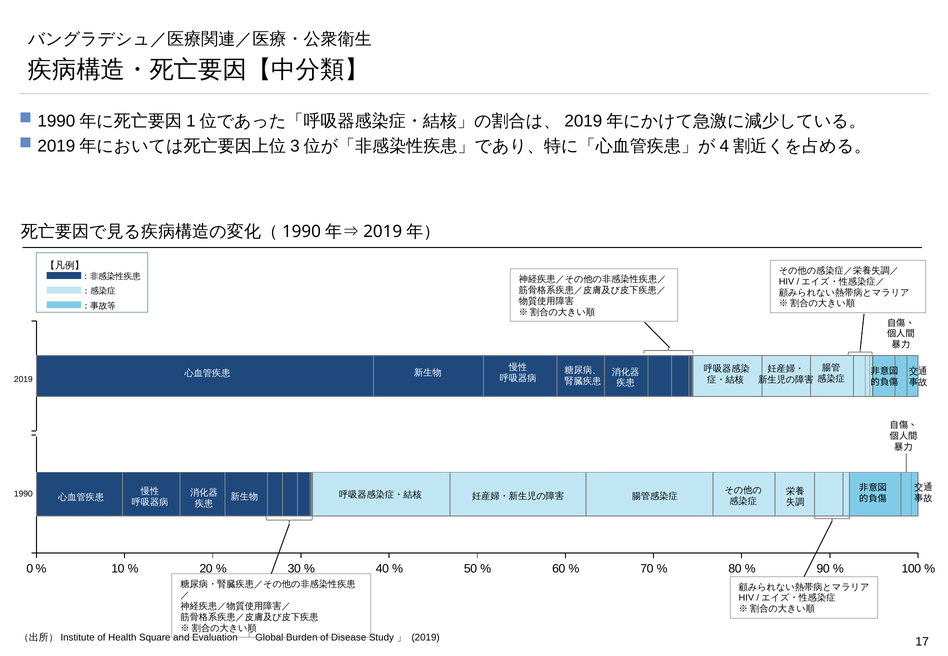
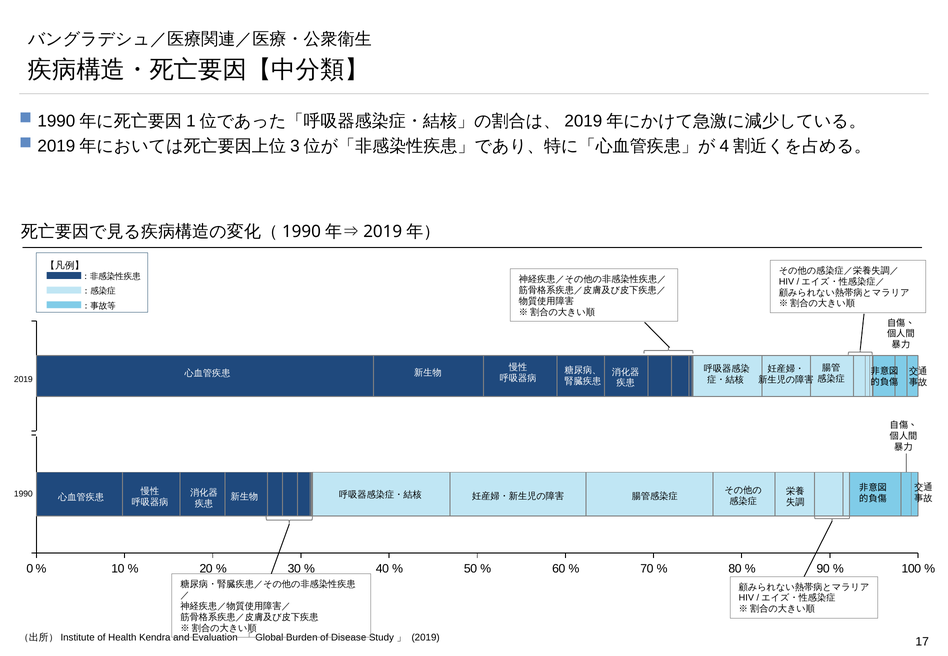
Square: Square -> Kendra
